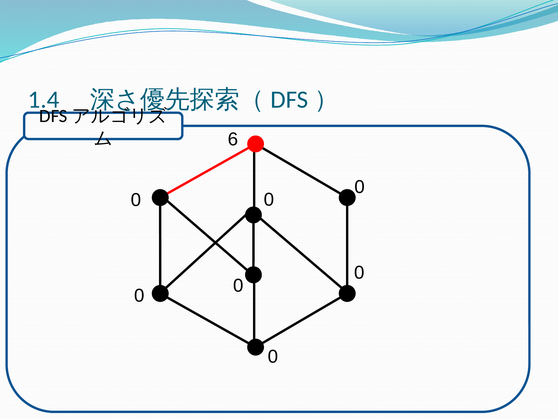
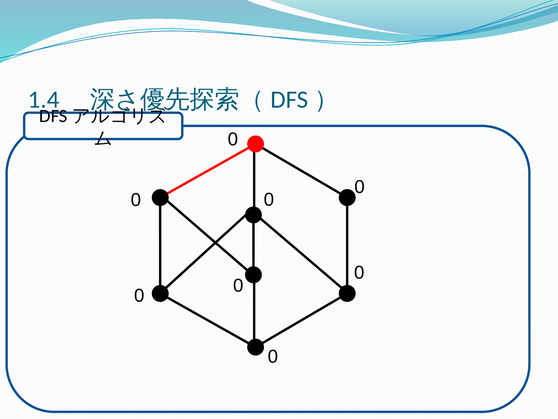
6 at (233, 139): 6 -> 0
